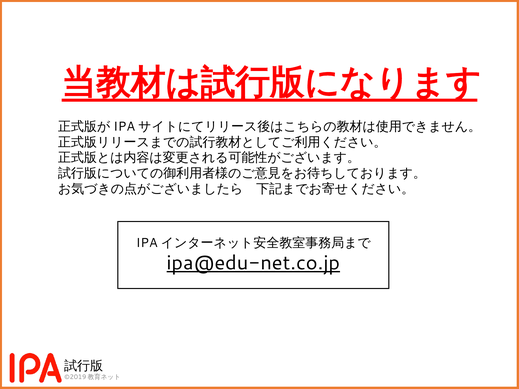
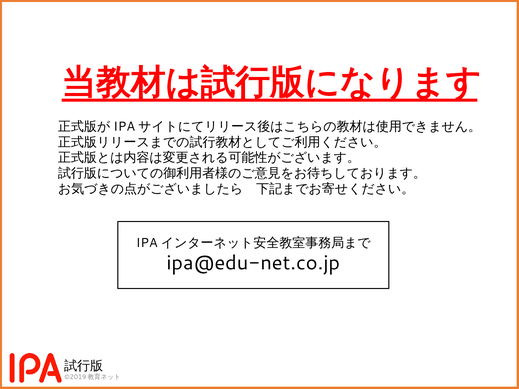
ipa@edu-net.co.jp underline: present -> none
